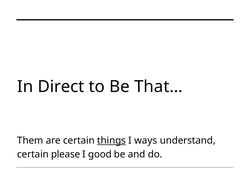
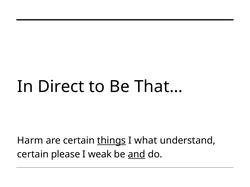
Them: Them -> Harm
ways: ways -> what
good: good -> weak
and underline: none -> present
